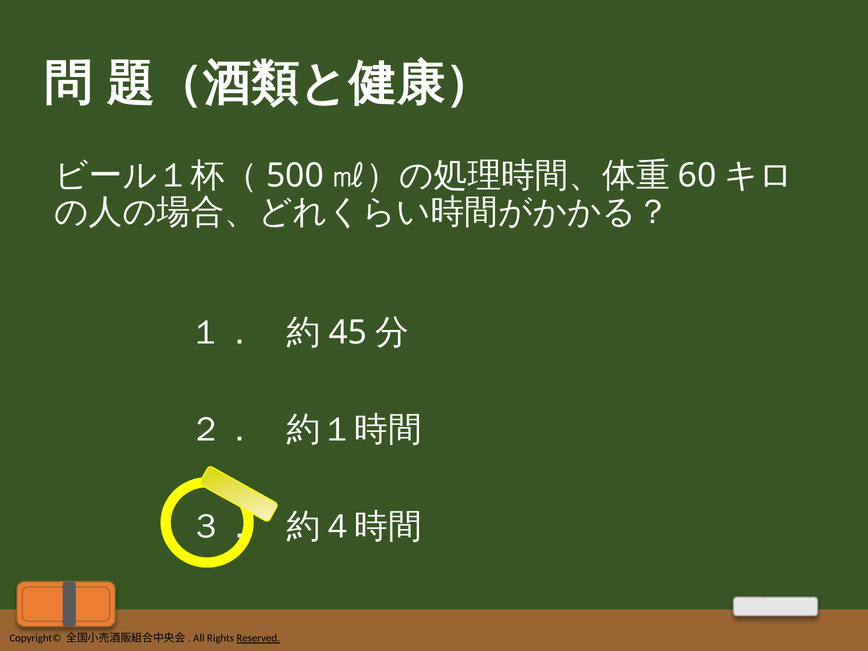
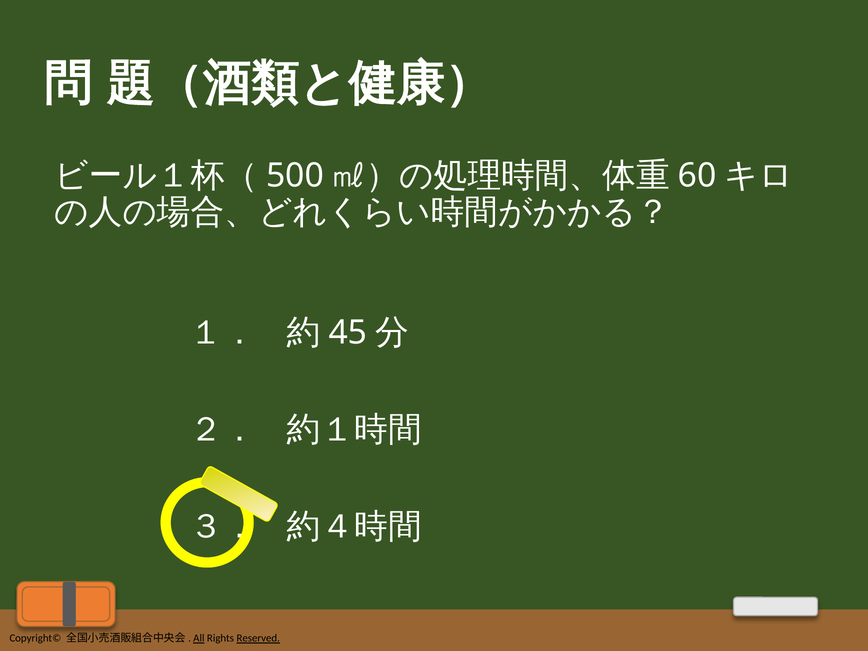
All underline: none -> present
